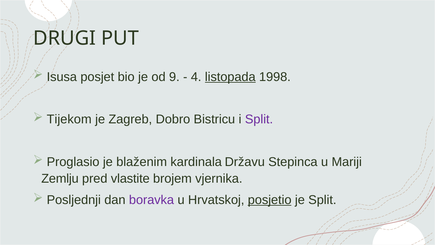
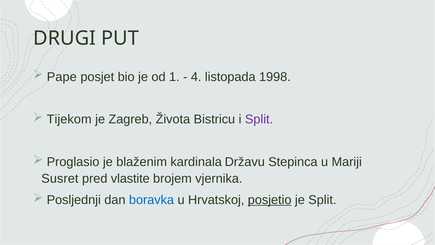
Isusa: Isusa -> Pape
9: 9 -> 1
listopada underline: present -> none
Dobro: Dobro -> Života
Zemlju: Zemlju -> Susret
boravka colour: purple -> blue
